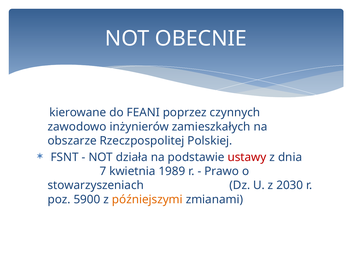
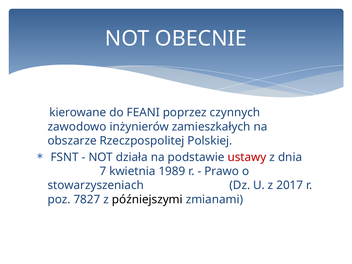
2030: 2030 -> 2017
5900: 5900 -> 7827
późniejszymi colour: orange -> black
